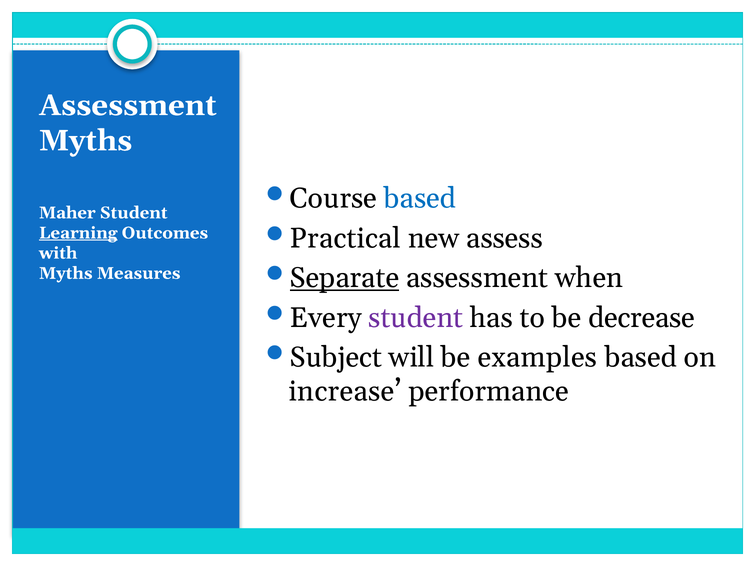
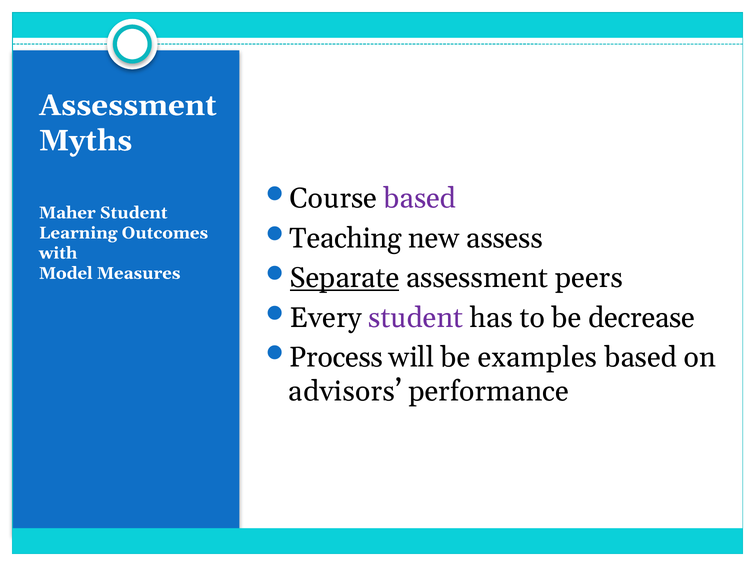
based at (420, 199) colour: blue -> purple
Practical: Practical -> Teaching
Learning underline: present -> none
when: when -> peers
Myths at (66, 273): Myths -> Model
Subject: Subject -> Process
increase: increase -> advisors
